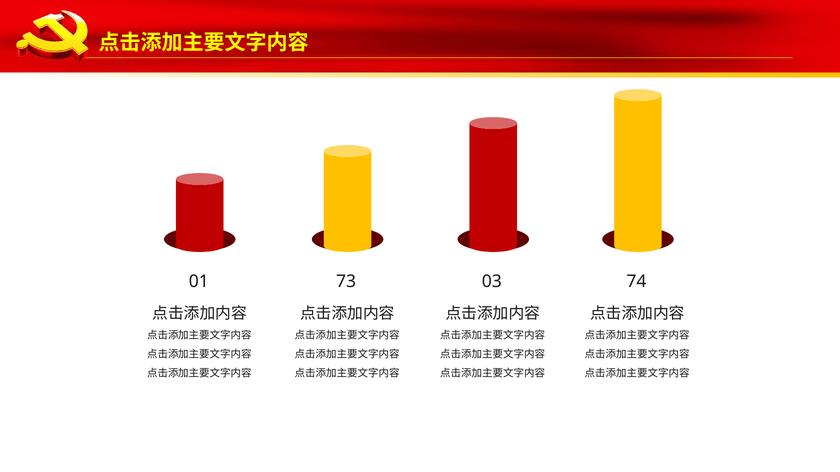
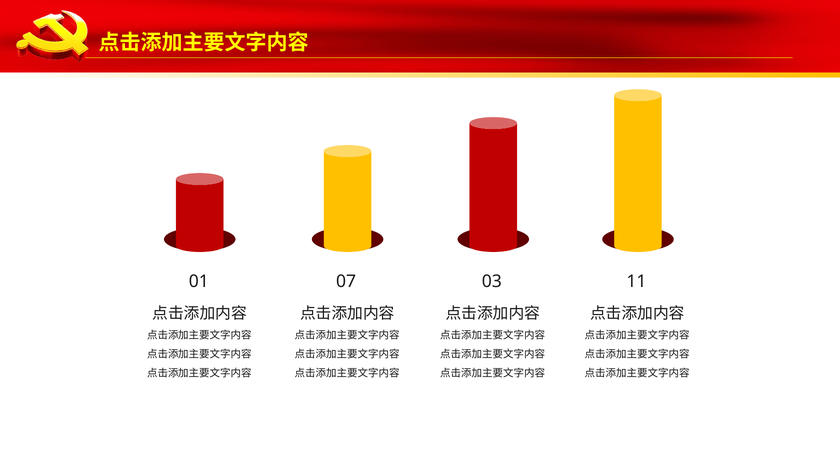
73: 73 -> 07
74: 74 -> 11
